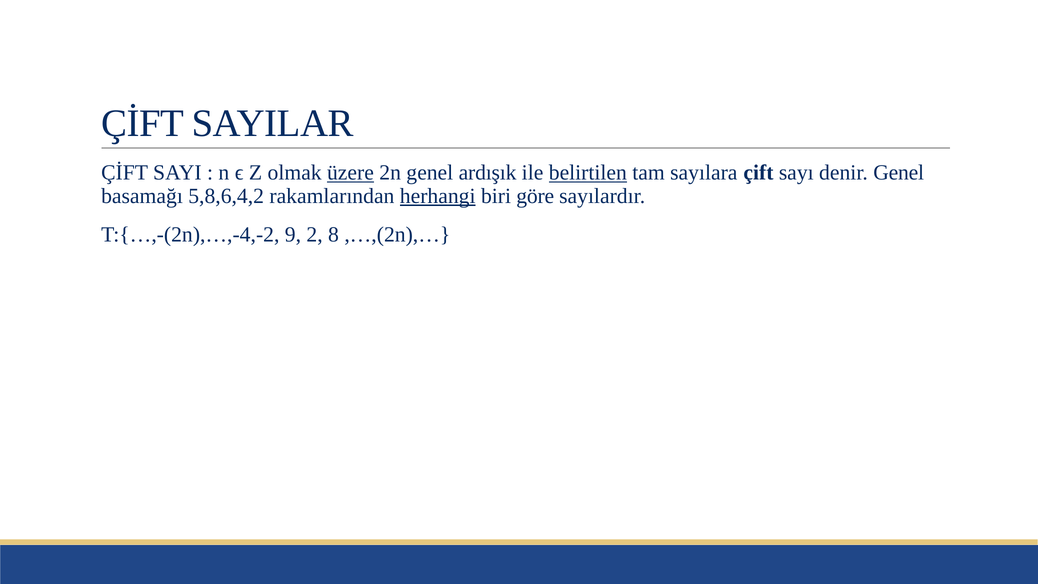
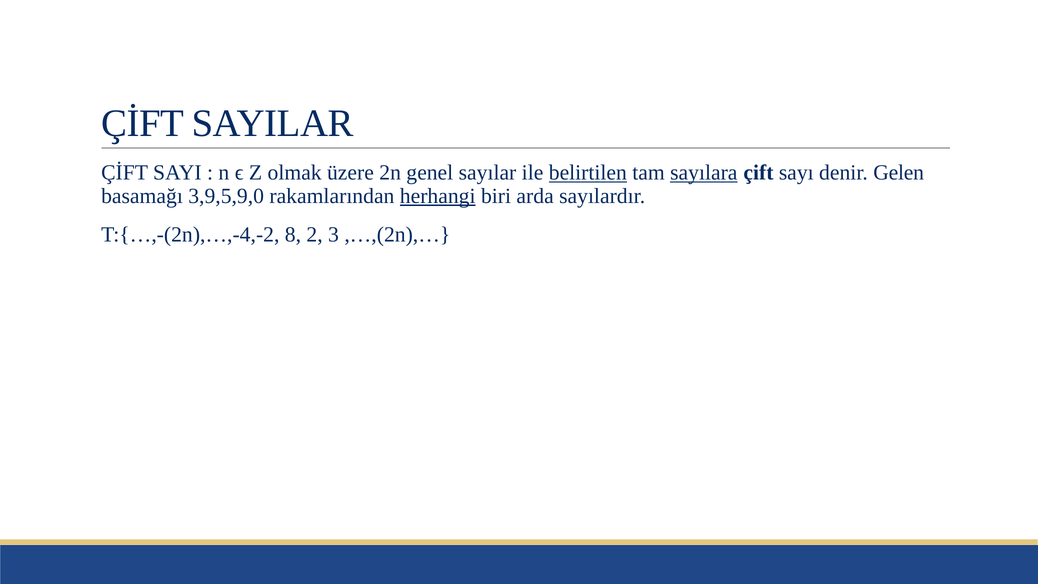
üzere underline: present -> none
ardışık: ardışık -> sayılar
sayılara underline: none -> present
denir Genel: Genel -> Gelen
5,8,6,4,2: 5,8,6,4,2 -> 3,9,5,9,0
göre: göre -> arda
9: 9 -> 8
8: 8 -> 3
